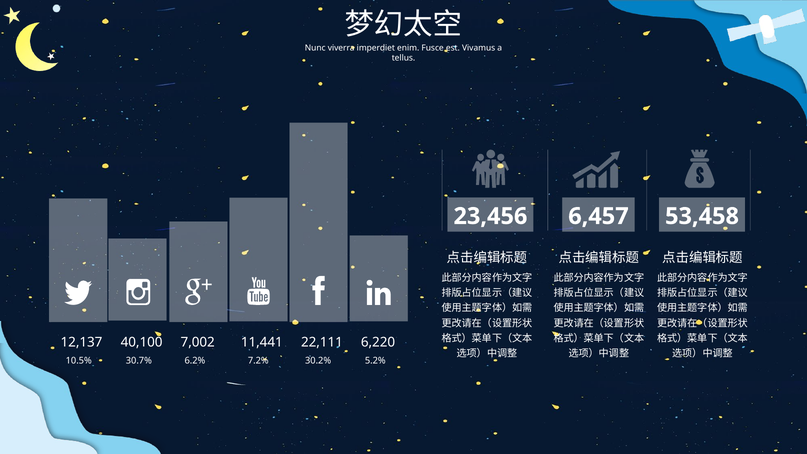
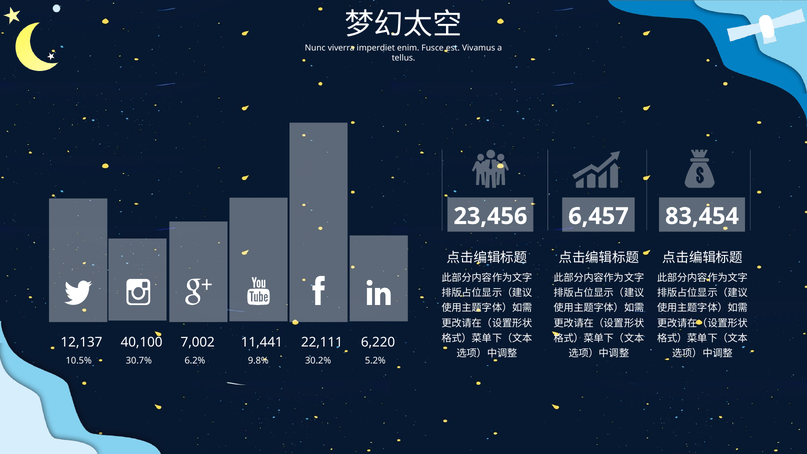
53,458: 53,458 -> 83,454
7.2%: 7.2% -> 9.8%
